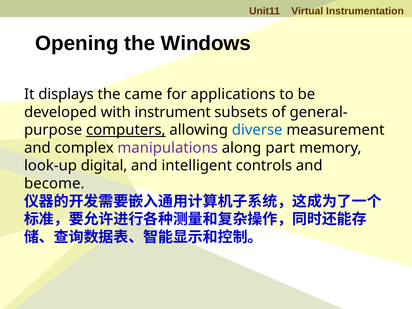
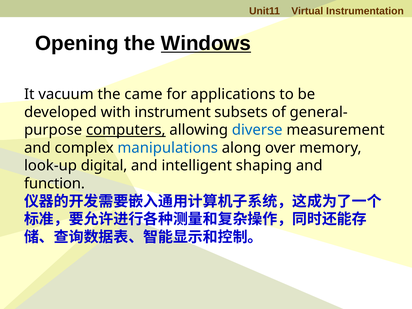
Windows underline: none -> present
displays: displays -> vacuum
manipulations colour: purple -> blue
part: part -> over
controls: controls -> shaping
become: become -> function
